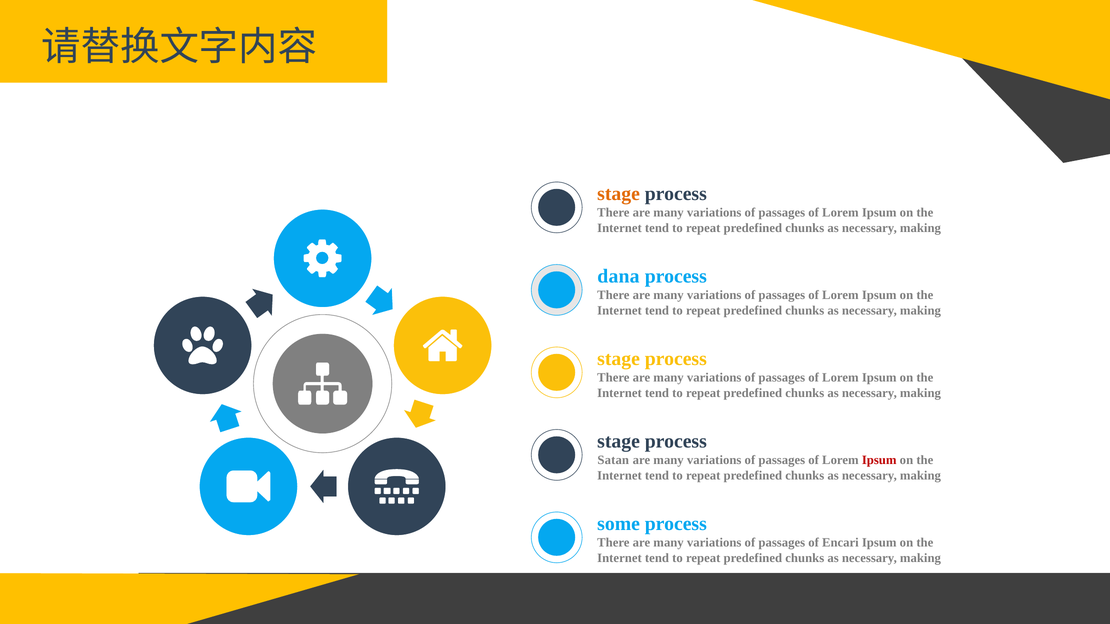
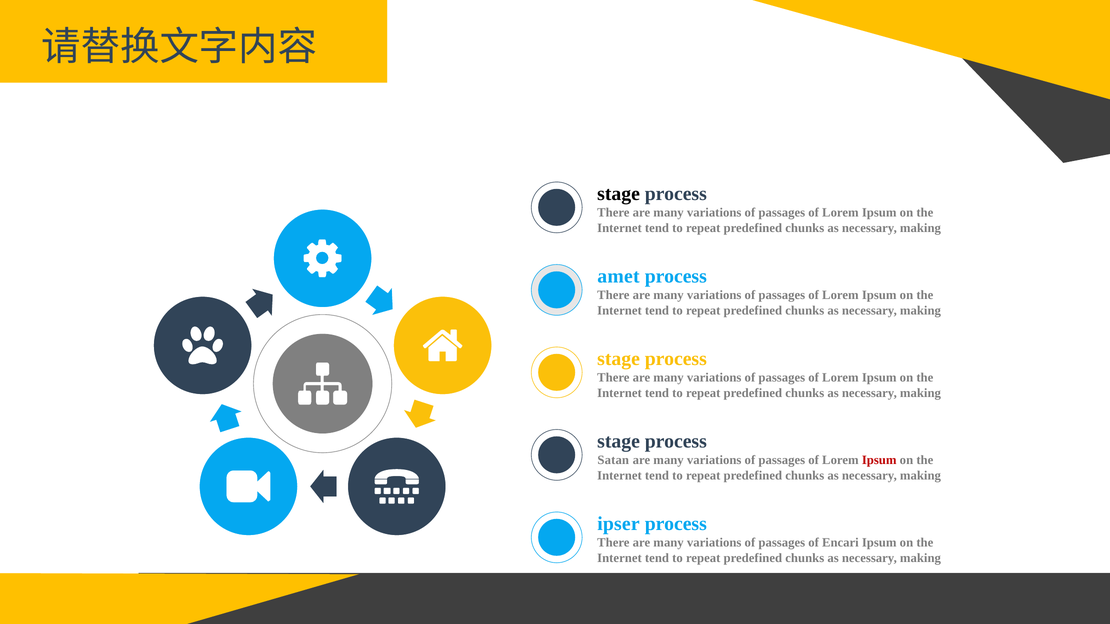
stage at (619, 194) colour: orange -> black
dana: dana -> amet
some: some -> ipser
